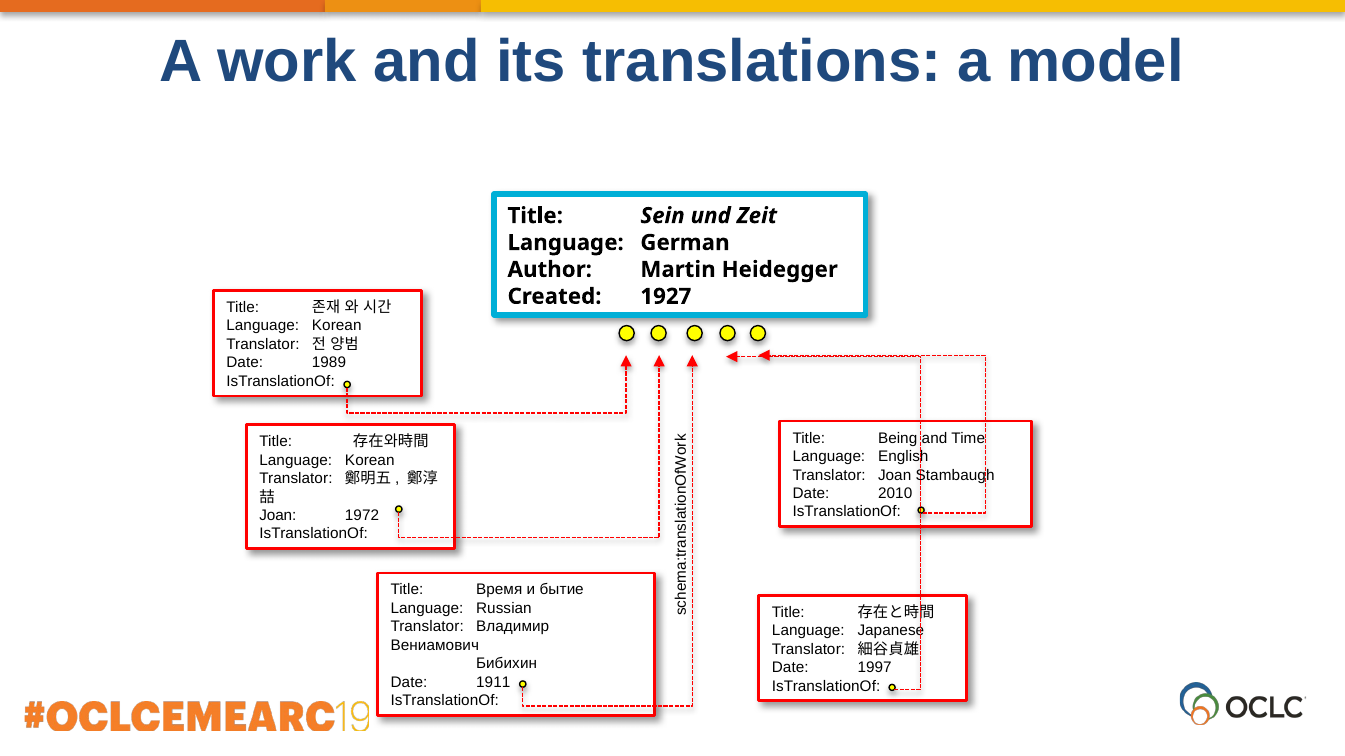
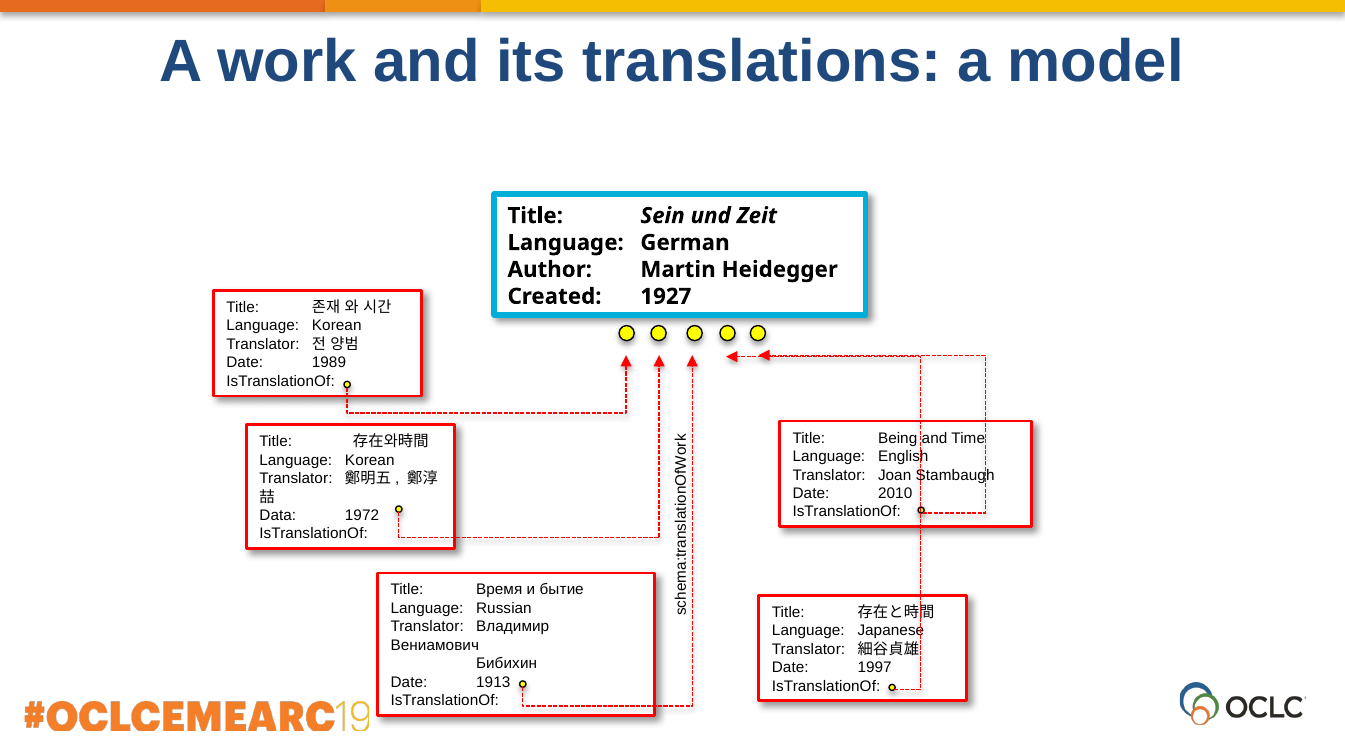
Joan at (278, 516): Joan -> Data
1911: 1911 -> 1913
